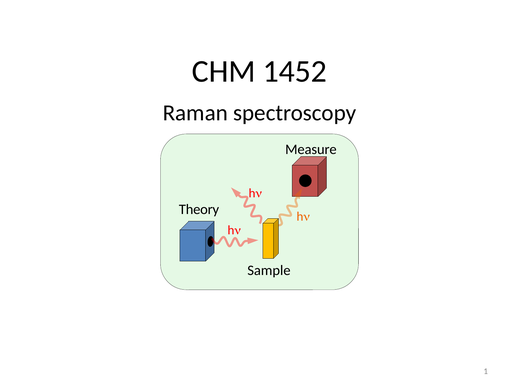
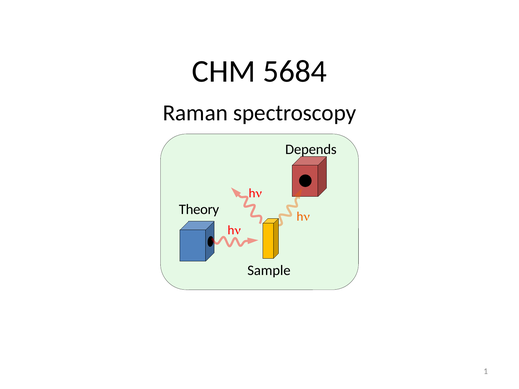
1452: 1452 -> 5684
Measure: Measure -> Depends
